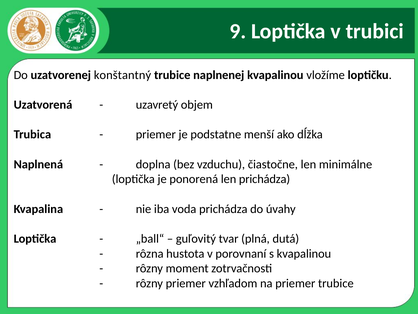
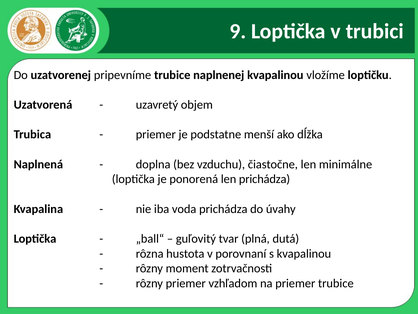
konštantný: konštantný -> pripevníme
